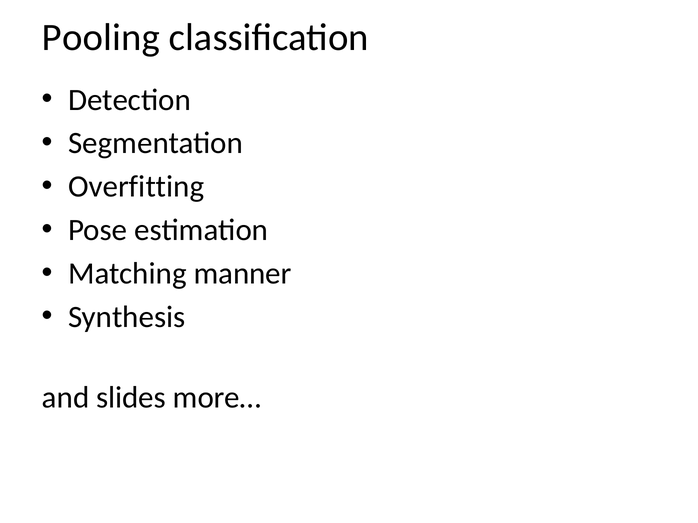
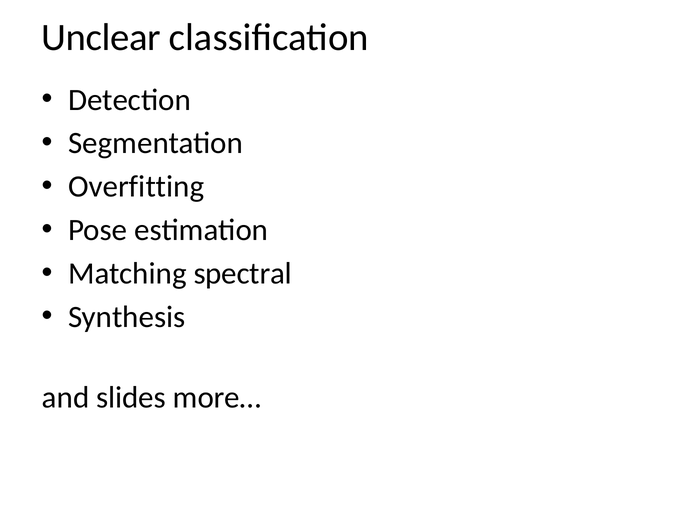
Pooling: Pooling -> Unclear
manner: manner -> spectral
